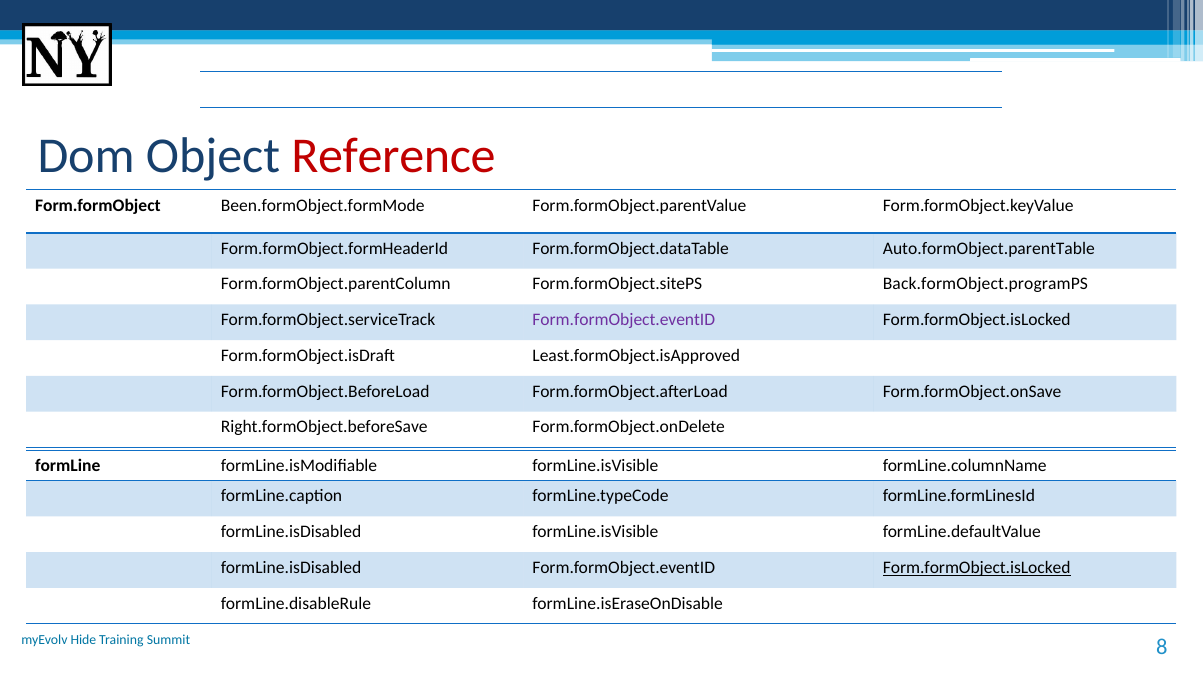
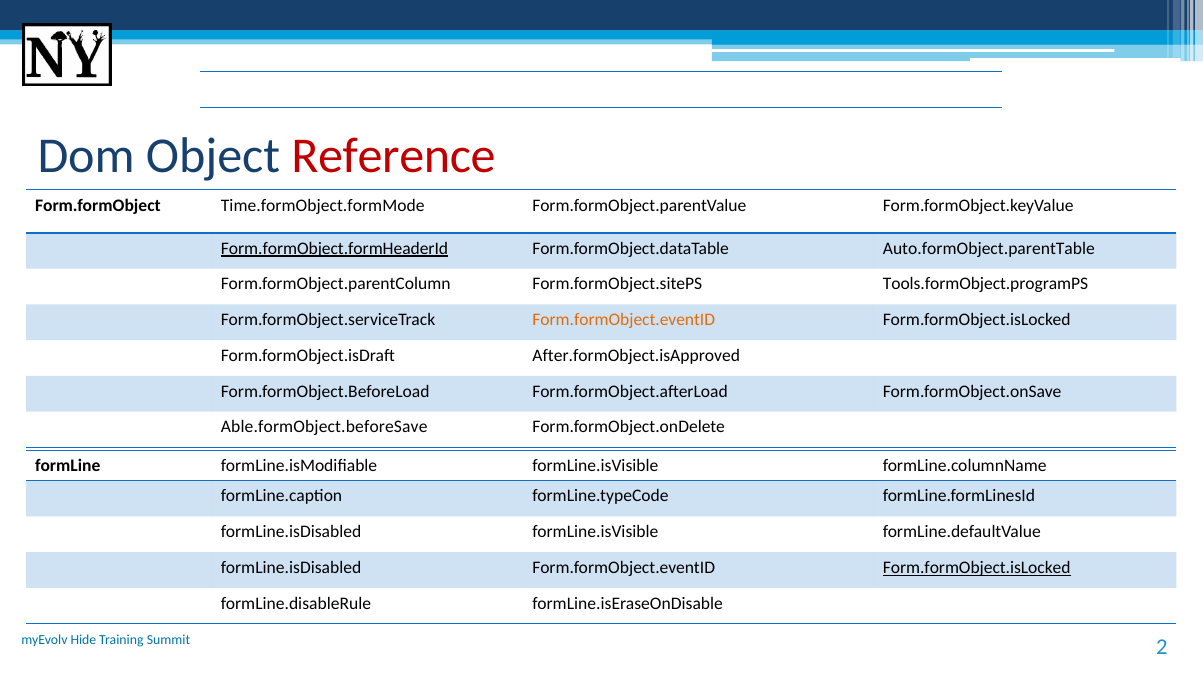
Been.formObject.formMode: Been.formObject.formMode -> Time.formObject.formMode
Form.formObject.formHeaderId underline: none -> present
Back.formObject.programPS: Back.formObject.programPS -> Tools.formObject.programPS
Form.formObject.eventID at (624, 320) colour: purple -> orange
Least.formObject.isApproved: Least.formObject.isApproved -> After.formObject.isApproved
Right.formObject.beforeSave: Right.formObject.beforeSave -> Able.formObject.beforeSave
8: 8 -> 2
